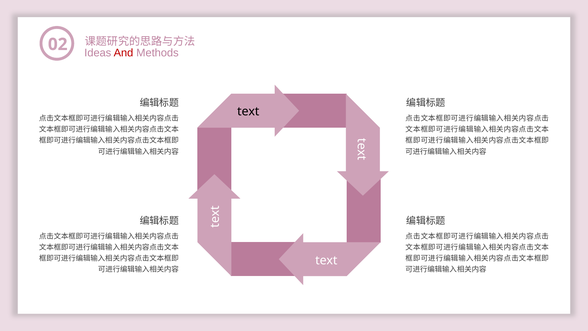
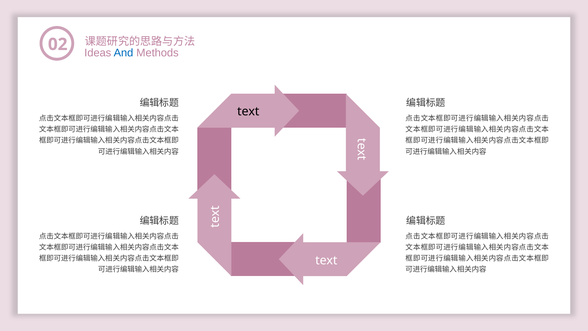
And colour: red -> blue
